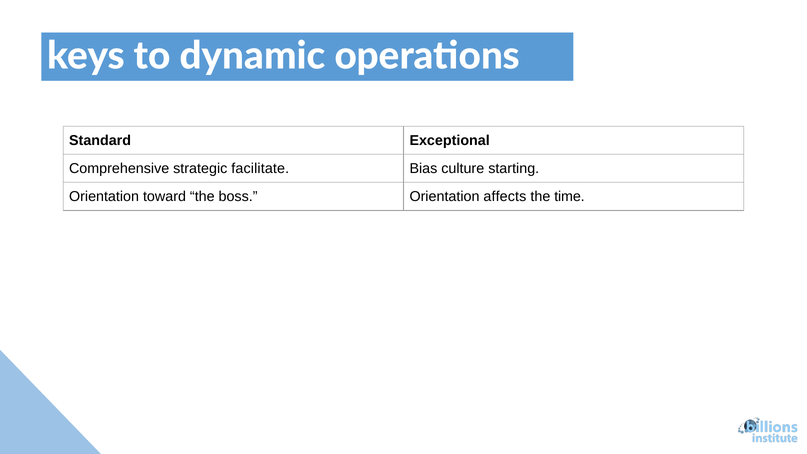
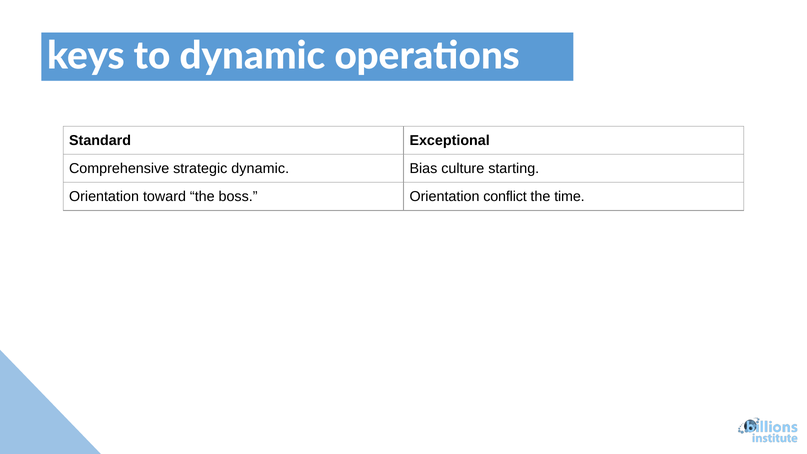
strategic facilitate: facilitate -> dynamic
affects: affects -> conflict
